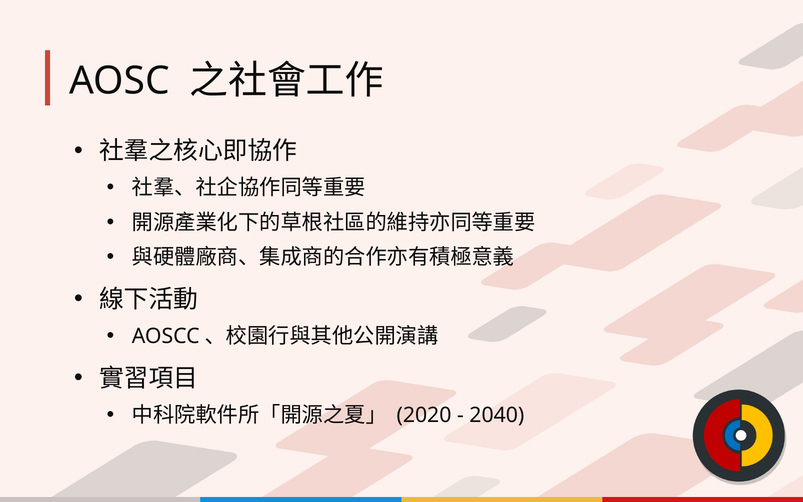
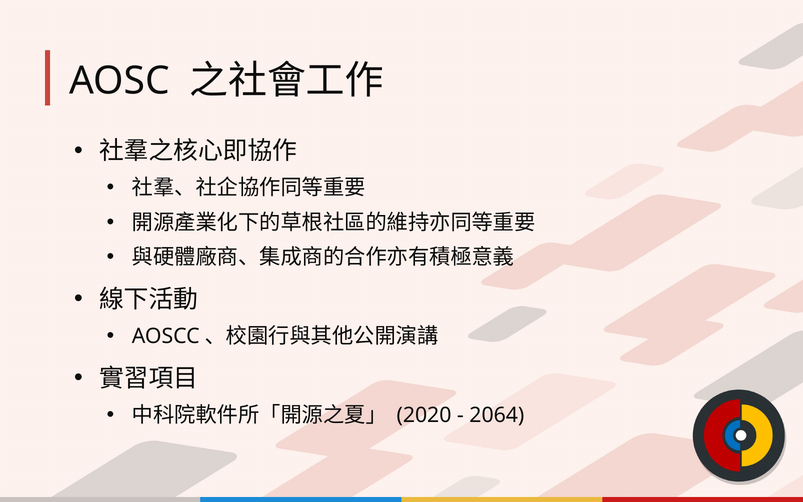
2040: 2040 -> 2064
